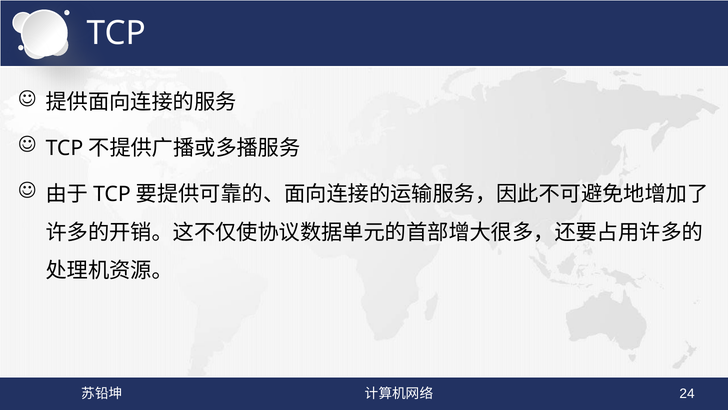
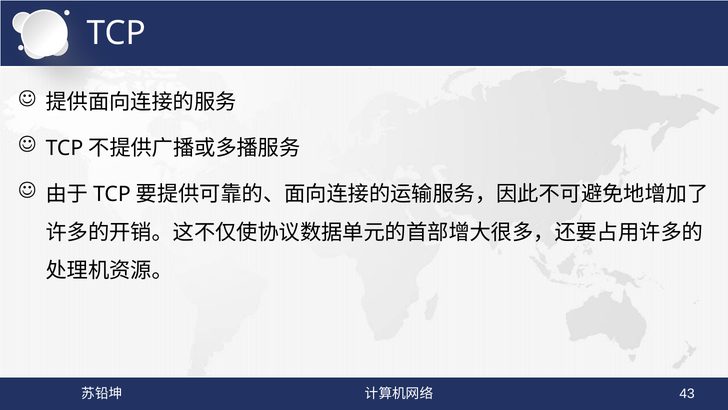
24: 24 -> 43
